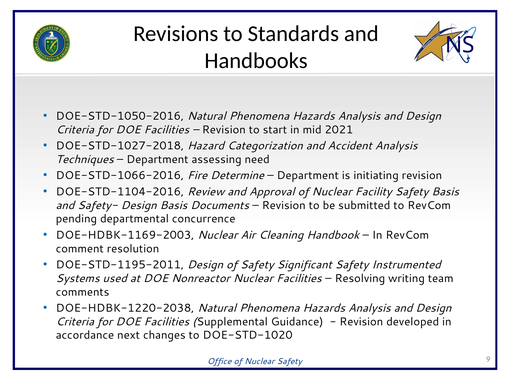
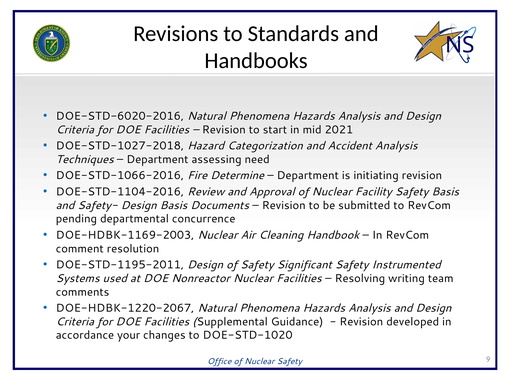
DOE-STD-1050-2016: DOE-STD-1050-2016 -> DOE-STD-6020-2016
DOE-HDBK-1220-2038: DOE-HDBK-1220-2038 -> DOE-HDBK-1220-2067
next: next -> your
